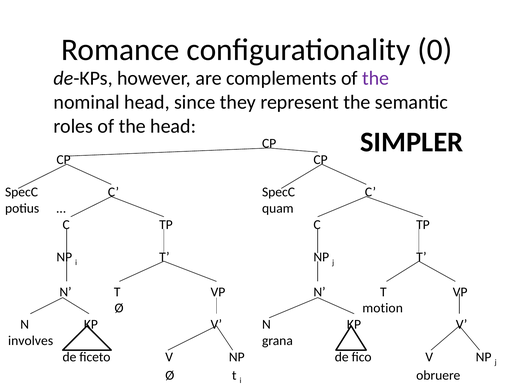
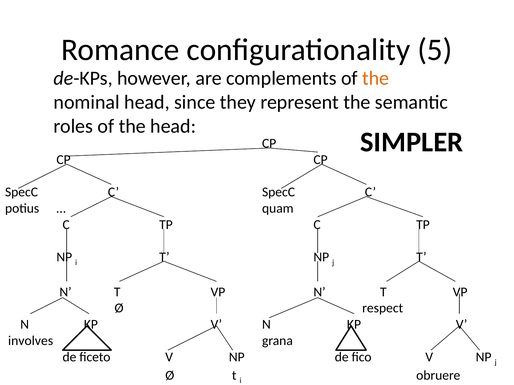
0: 0 -> 5
the at (376, 78) colour: purple -> orange
motion: motion -> respect
